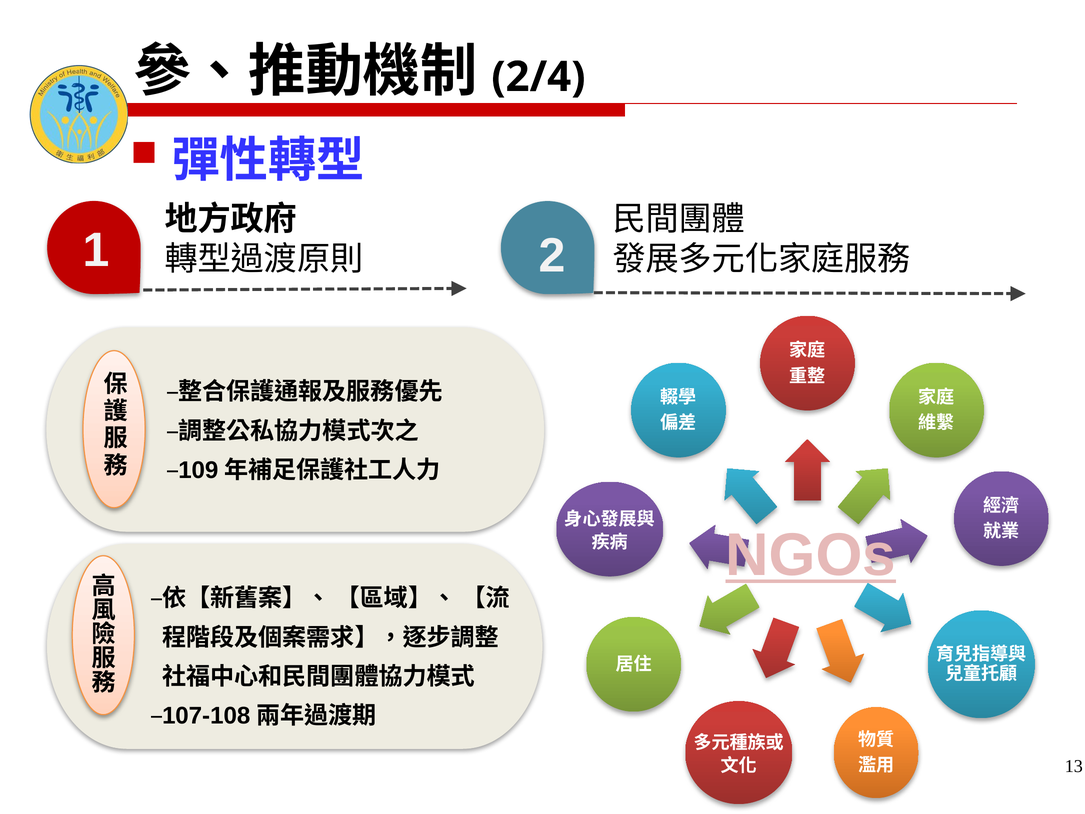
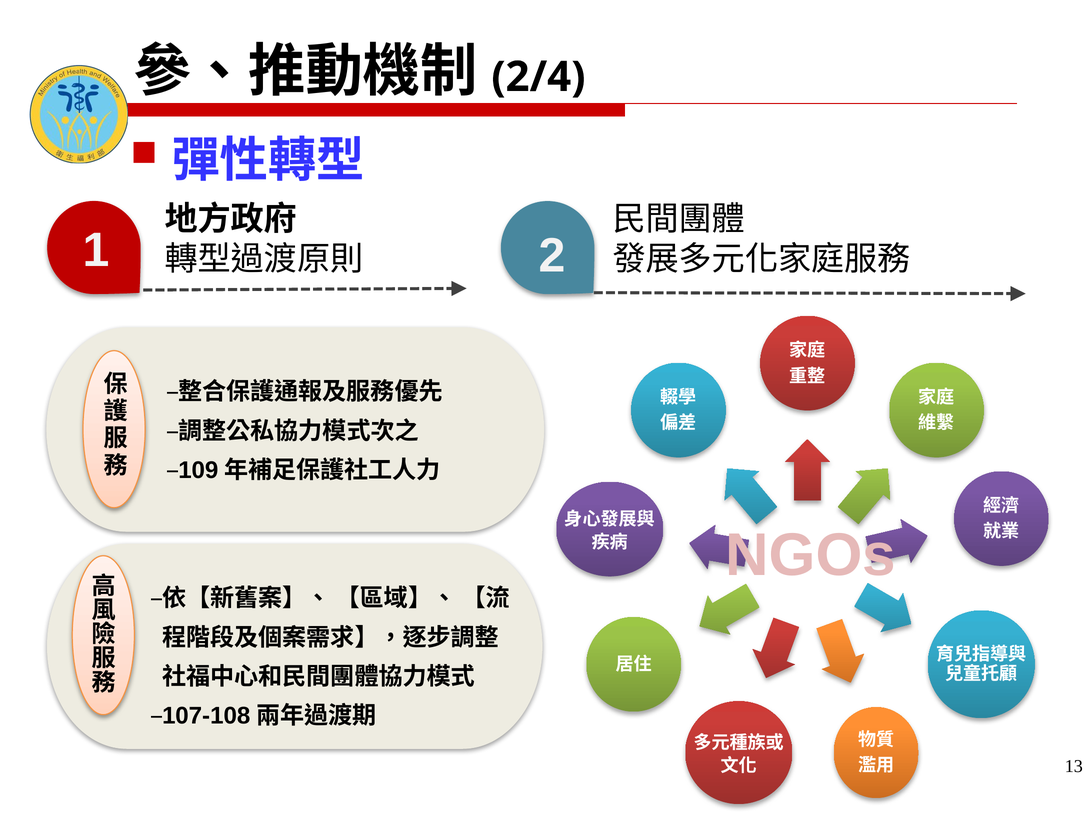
NGOs underline: present -> none
